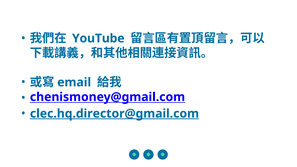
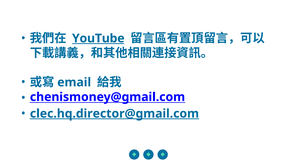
YouTube underline: none -> present
